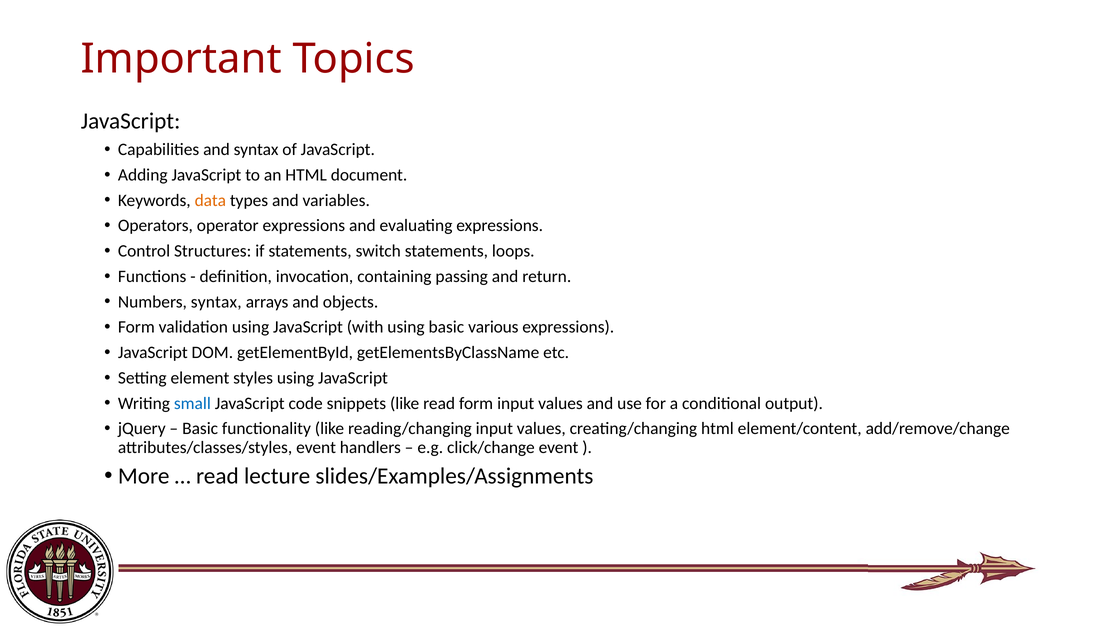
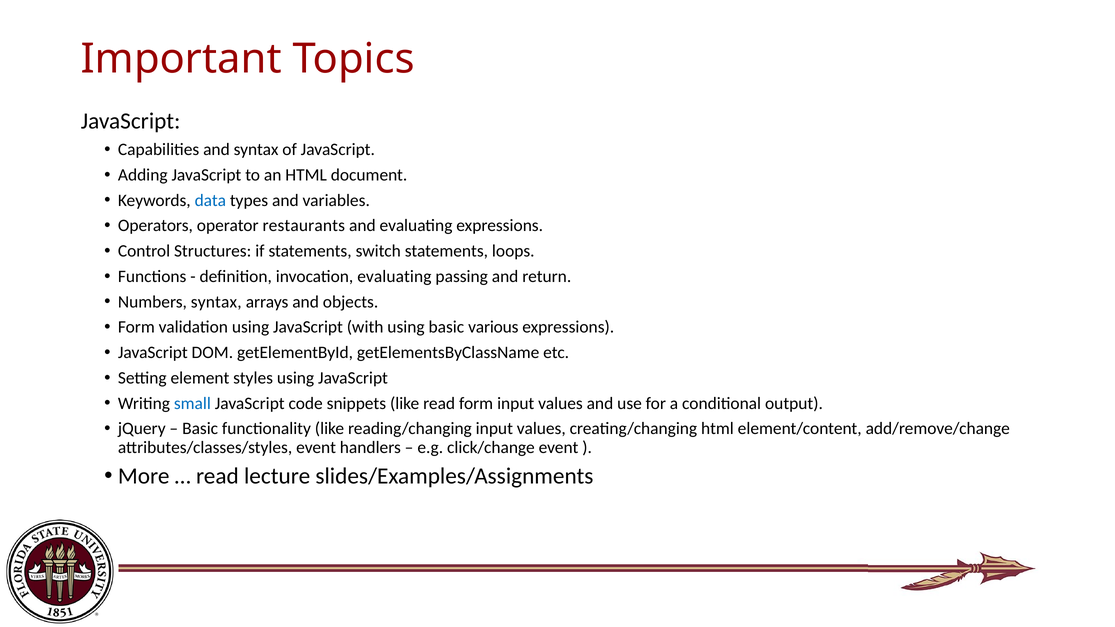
data colour: orange -> blue
operator expressions: expressions -> restaurants
invocation containing: containing -> evaluating
